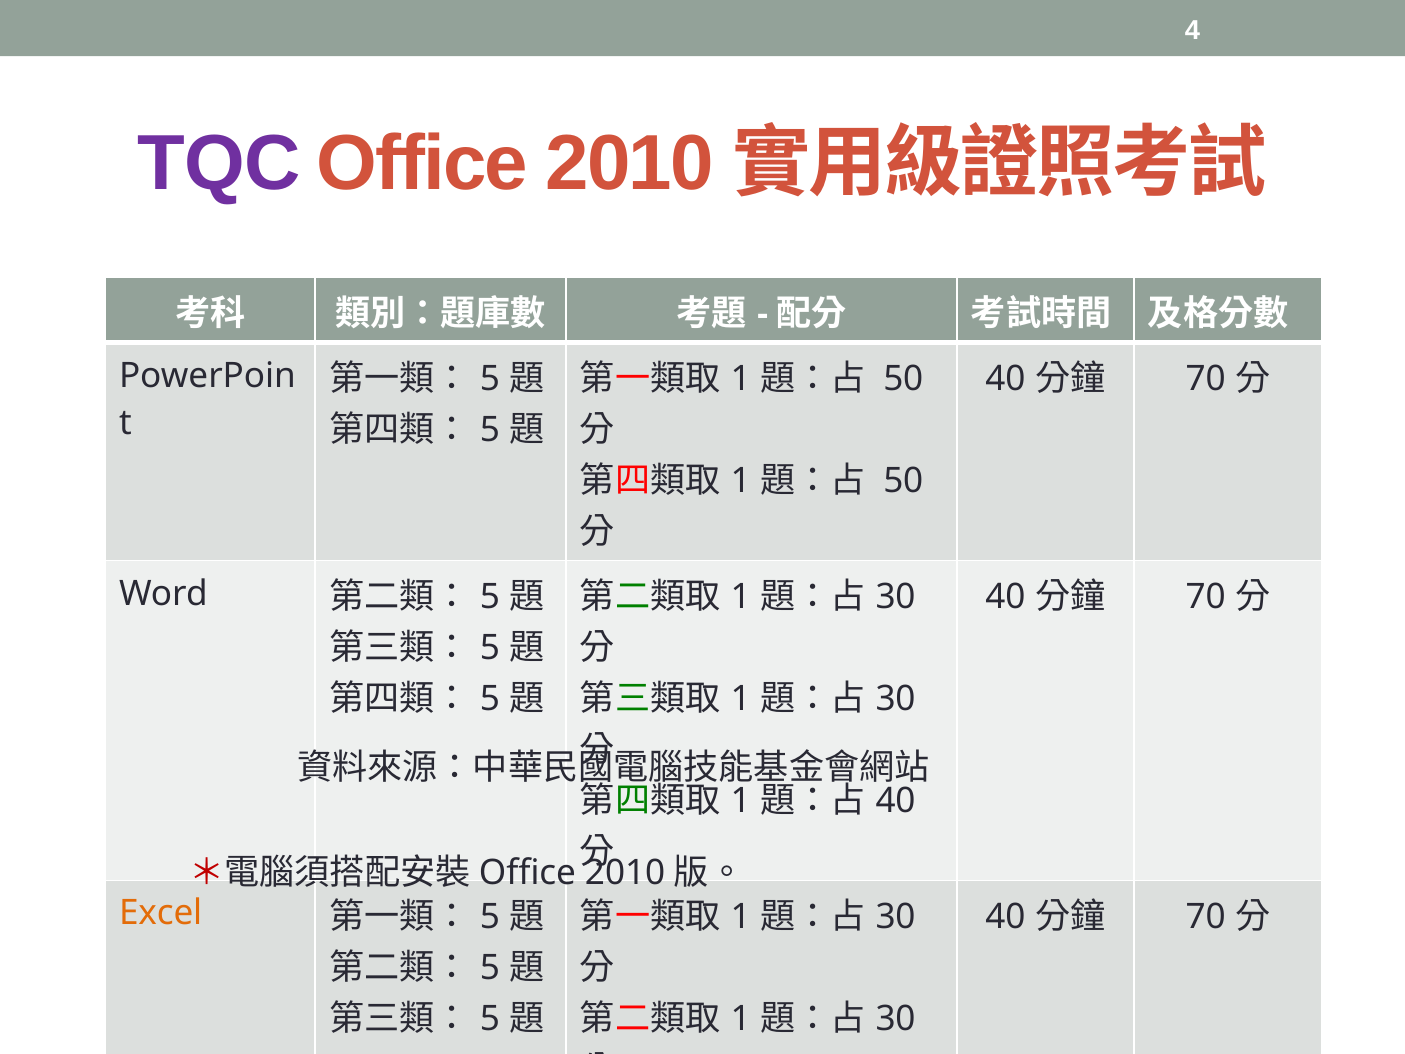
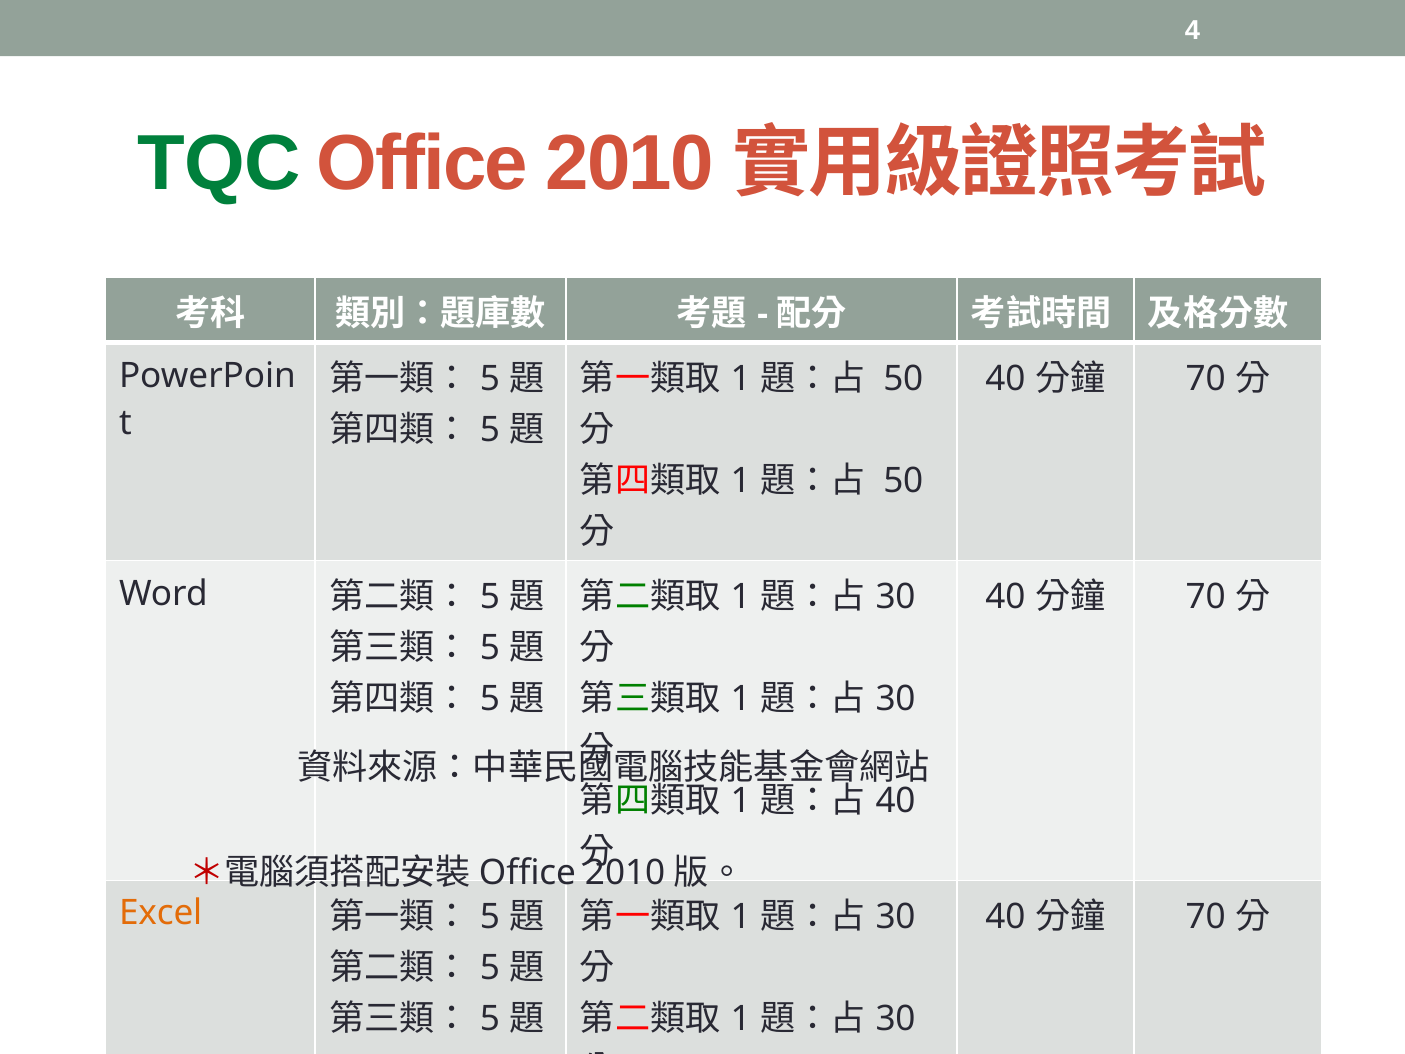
TQC colour: purple -> green
